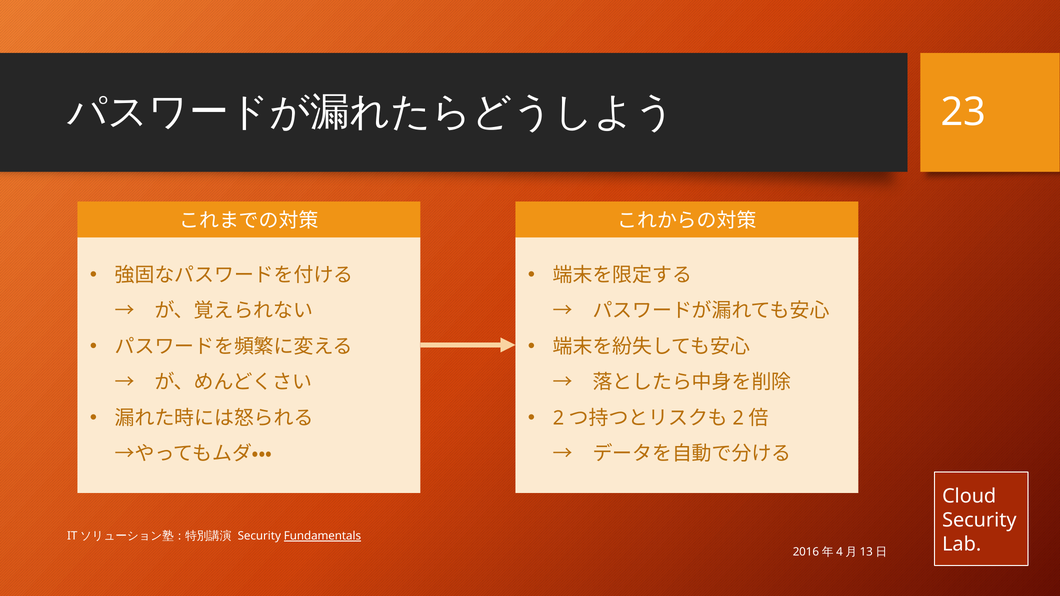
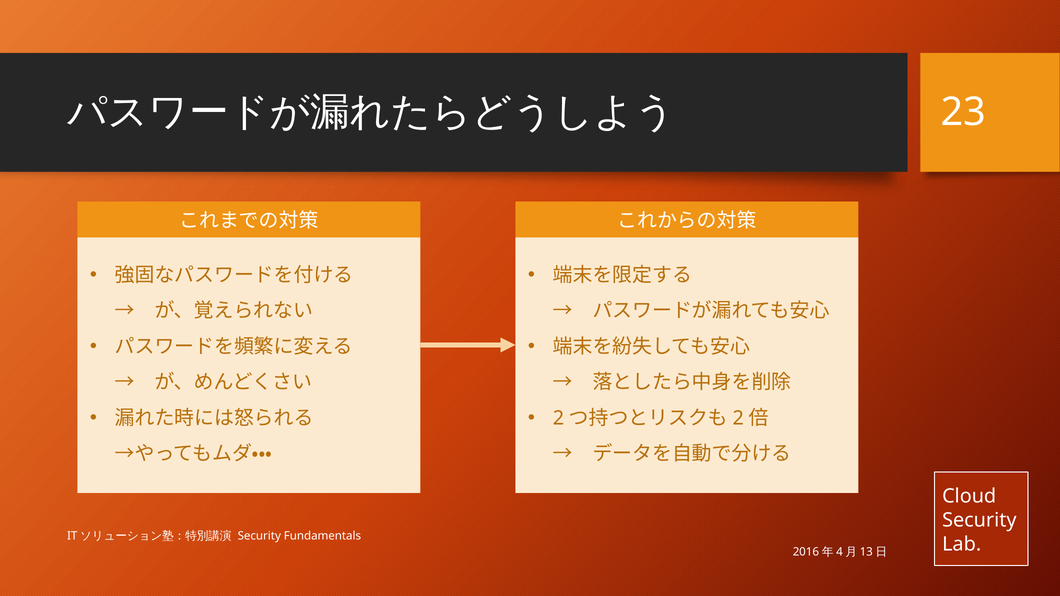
Fundamentals underline: present -> none
